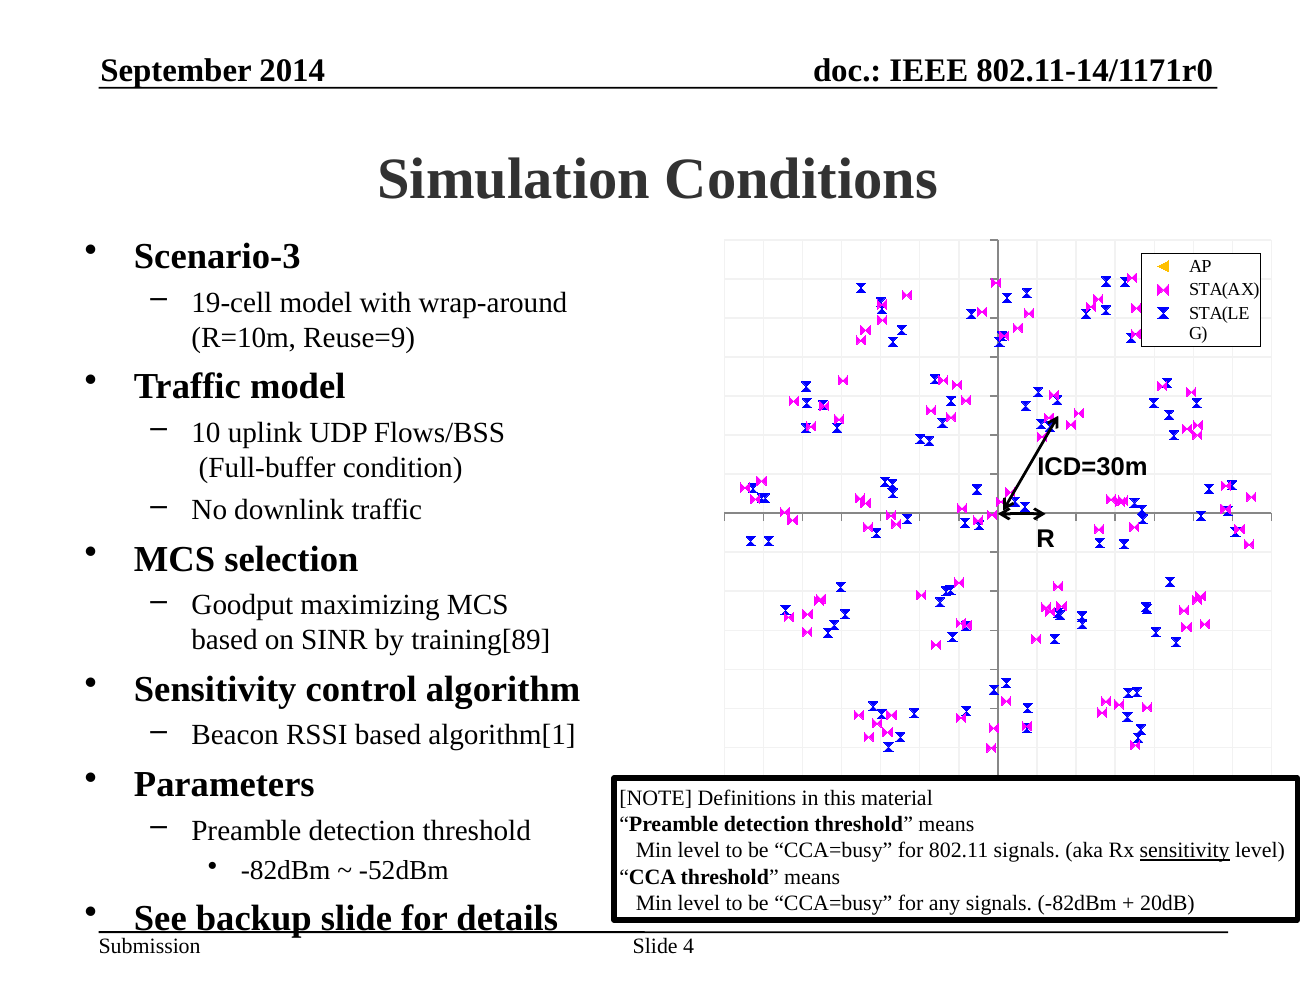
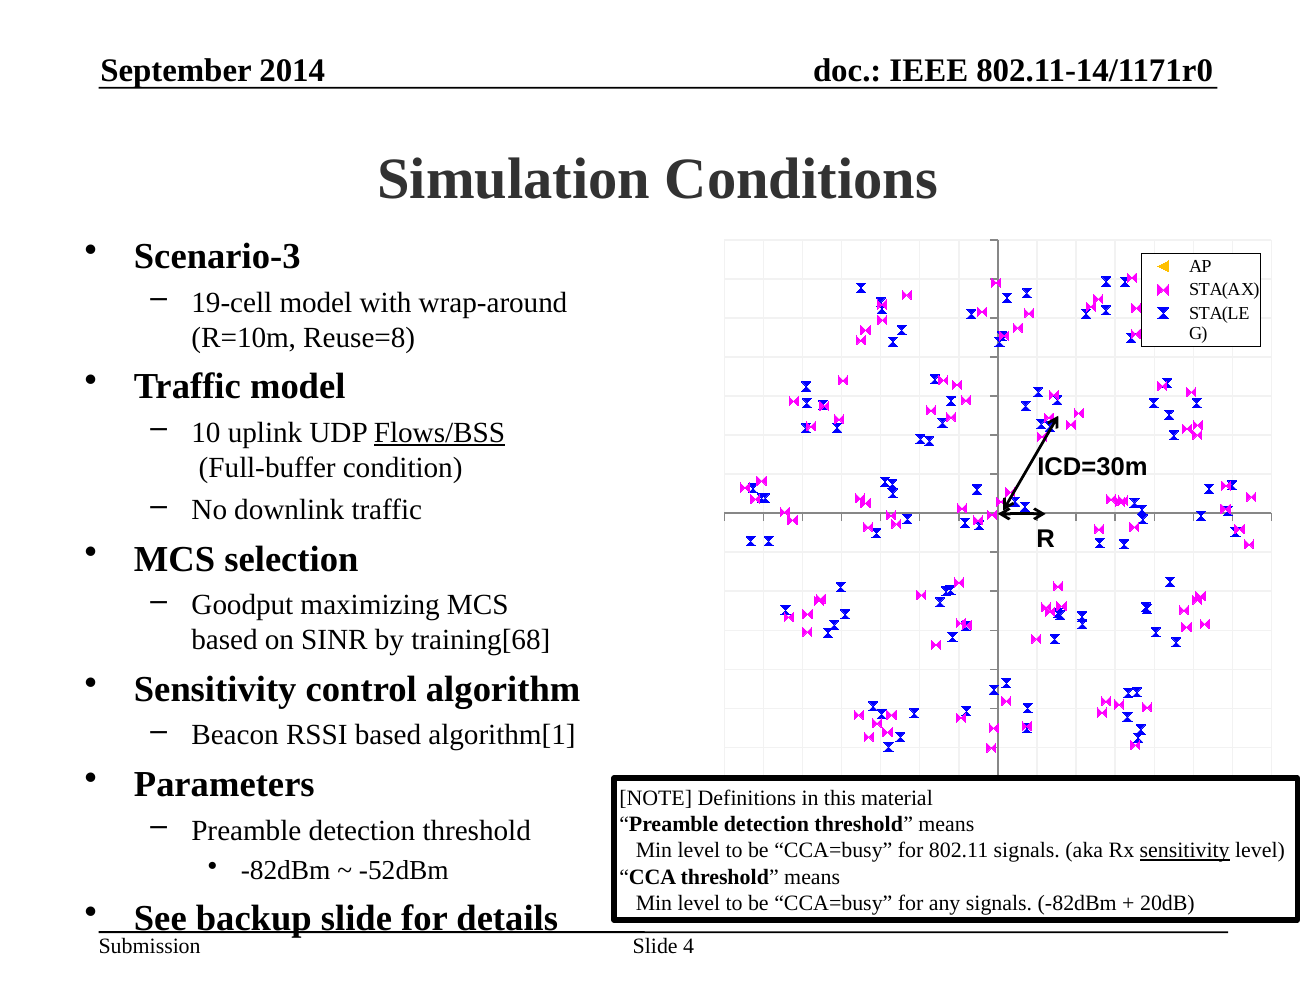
Reuse=9: Reuse=9 -> Reuse=8
Flows/BSS underline: none -> present
training[89: training[89 -> training[68
